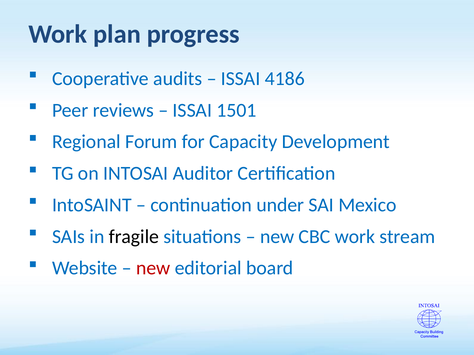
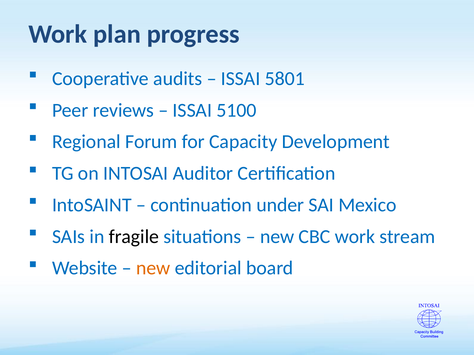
4186: 4186 -> 5801
1501: 1501 -> 5100
new at (153, 268) colour: red -> orange
